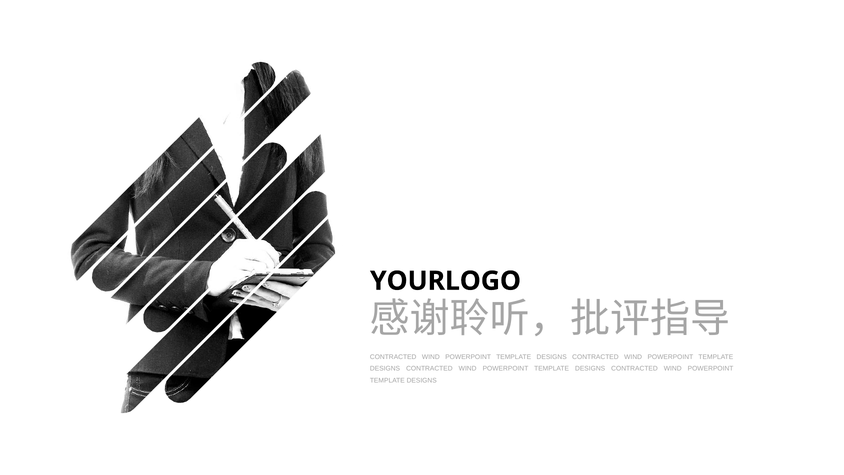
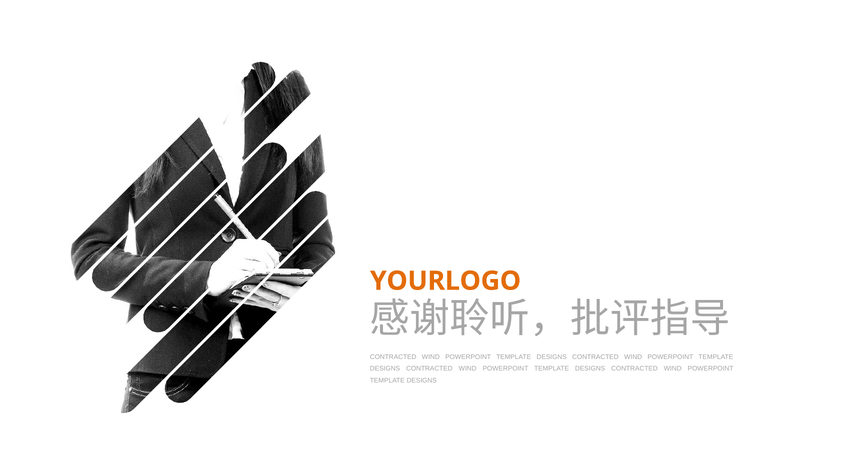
YOURLOGO colour: black -> orange
